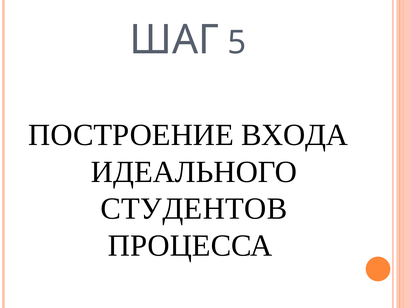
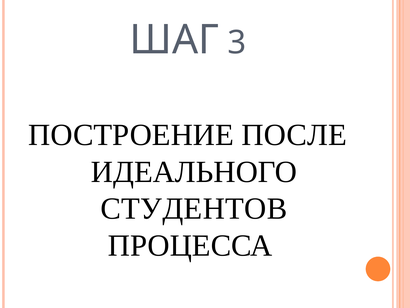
5: 5 -> 3
ВХОДА: ВХОДА -> ПОСЛЕ
